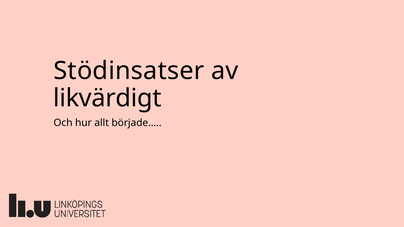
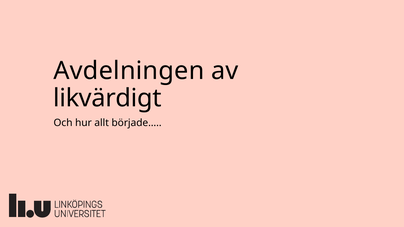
Stödinsatser: Stödinsatser -> Avdelningen
